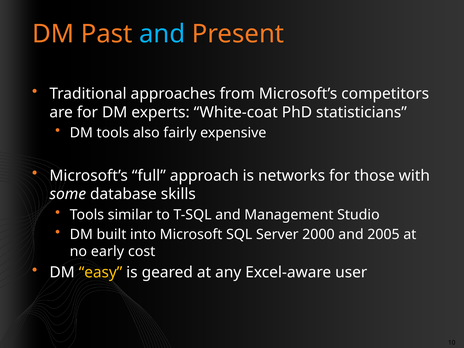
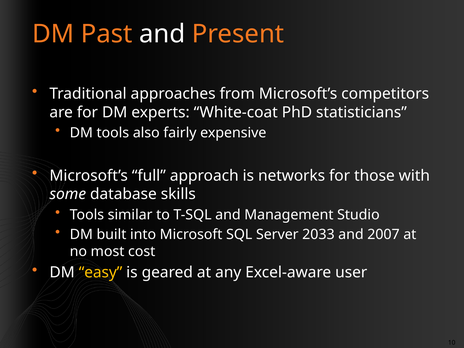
and at (162, 34) colour: light blue -> white
2000: 2000 -> 2033
2005: 2005 -> 2007
early: early -> most
